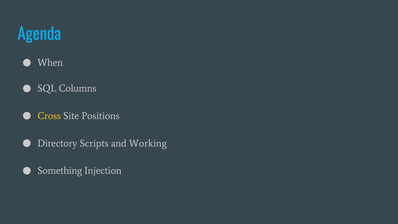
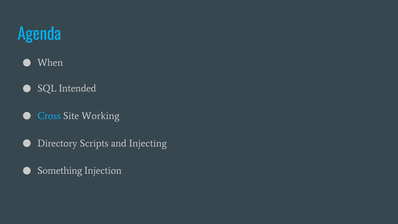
Columns: Columns -> Intended
Cross colour: yellow -> light blue
Positions: Positions -> Working
Working: Working -> Injecting
